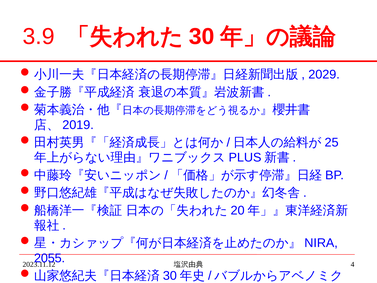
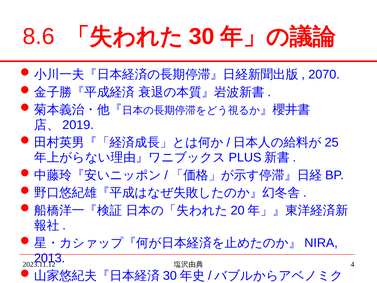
3.9: 3.9 -> 8.6
2029: 2029 -> 2070
2055: 2055 -> 2013
